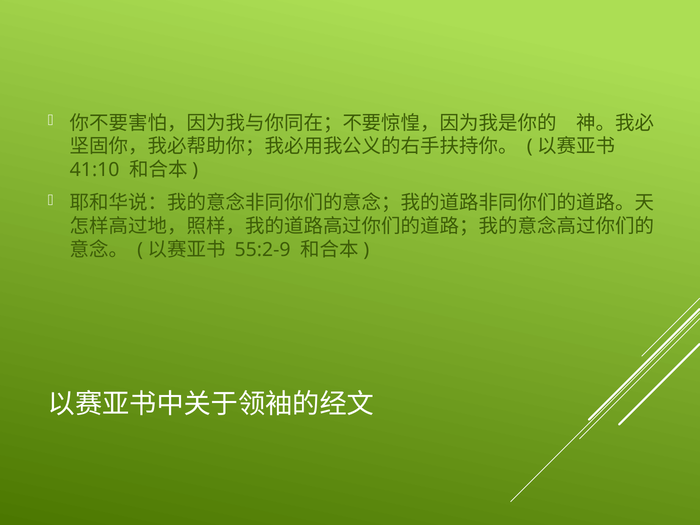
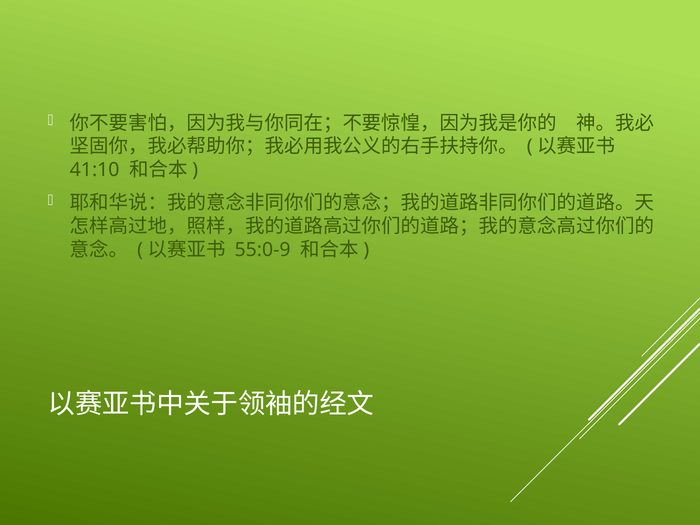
55:2-9: 55:2-9 -> 55:0-9
